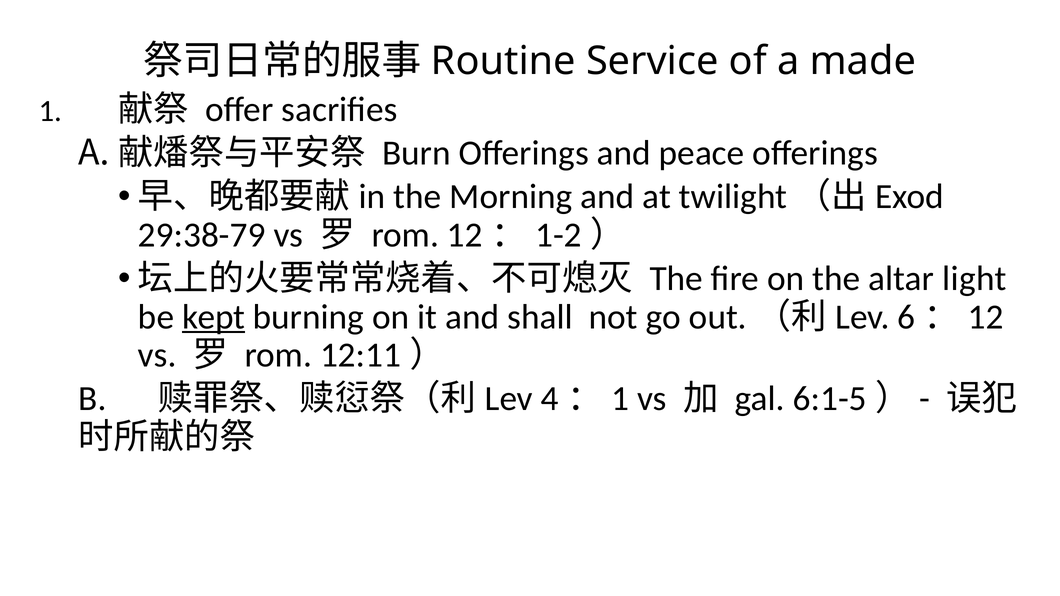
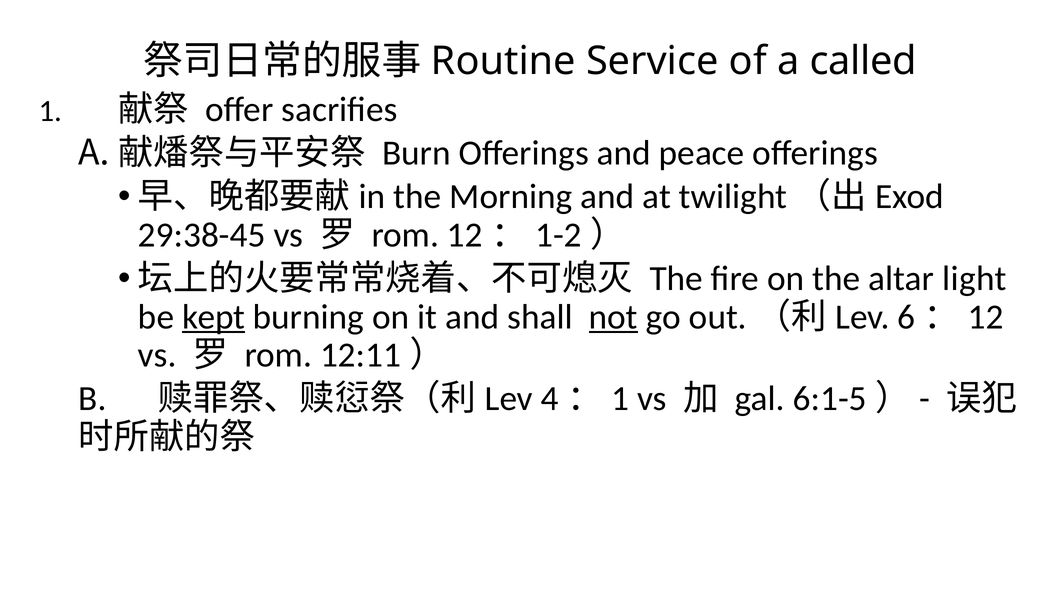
made: made -> called
29:38-79: 29:38-79 -> 29:38-45
not underline: none -> present
